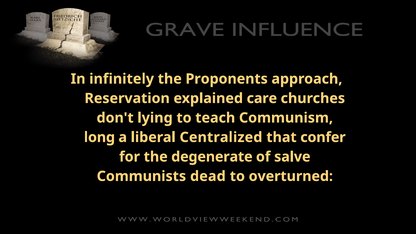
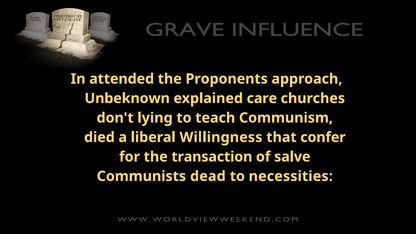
infinitely: infinitely -> attended
Reservation: Reservation -> Unbeknown
long: long -> died
Centralized: Centralized -> Willingness
degenerate: degenerate -> transaction
overturned: overturned -> necessities
